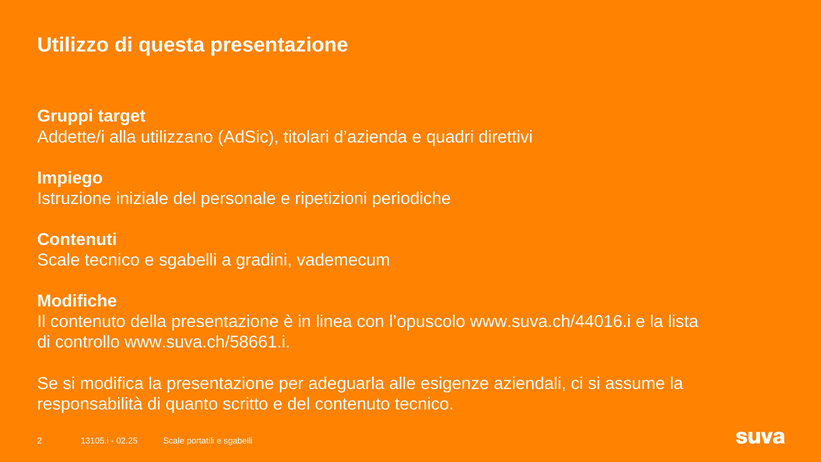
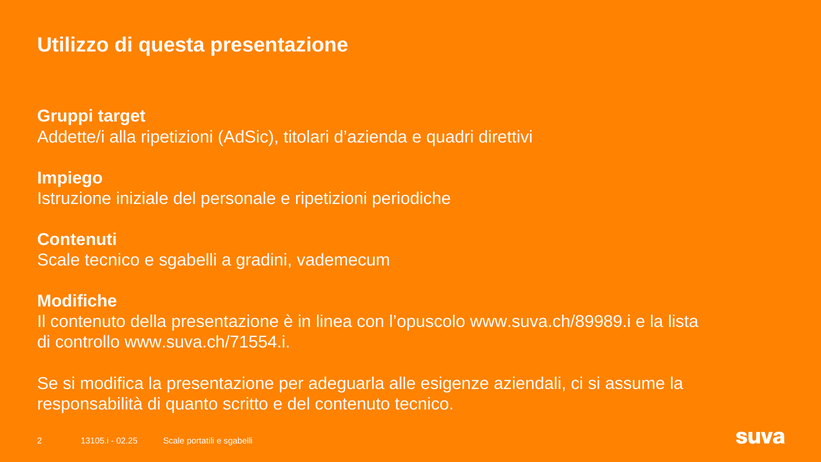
alla utilizzano: utilizzano -> ripetizioni
www.suva.ch/44016.i: www.suva.ch/44016.i -> www.suva.ch/89989.i
www.suva.ch/58661.i: www.suva.ch/58661.i -> www.suva.ch/71554.i
